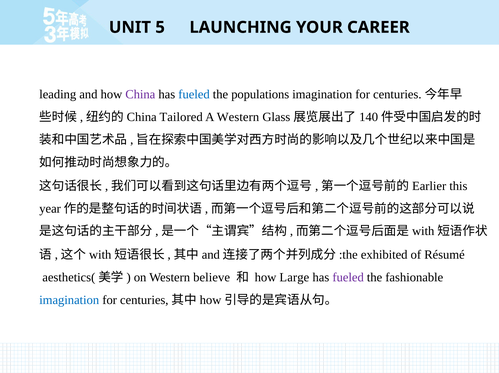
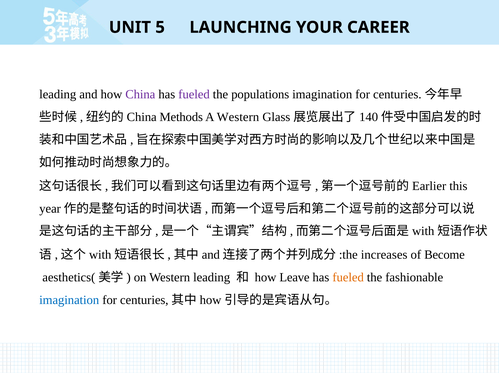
fueled at (194, 95) colour: blue -> purple
Tailored: Tailored -> Methods
exhibited: exhibited -> increases
Résumé: Résumé -> Become
Western believe: believe -> leading
Large: Large -> Leave
fueled at (348, 278) colour: purple -> orange
